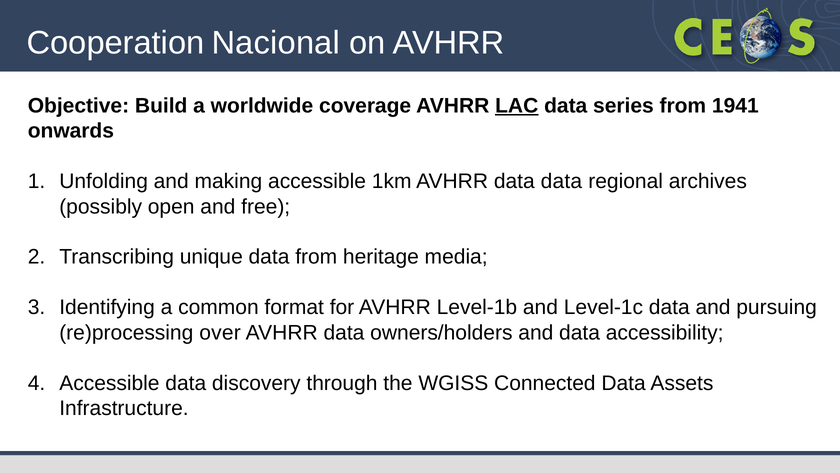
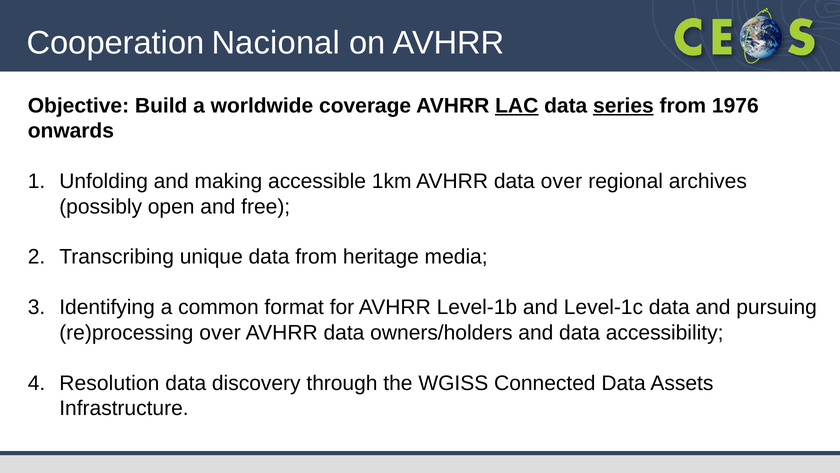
series underline: none -> present
1941: 1941 -> 1976
data data: data -> over
Accessible at (109, 383): Accessible -> Resolution
